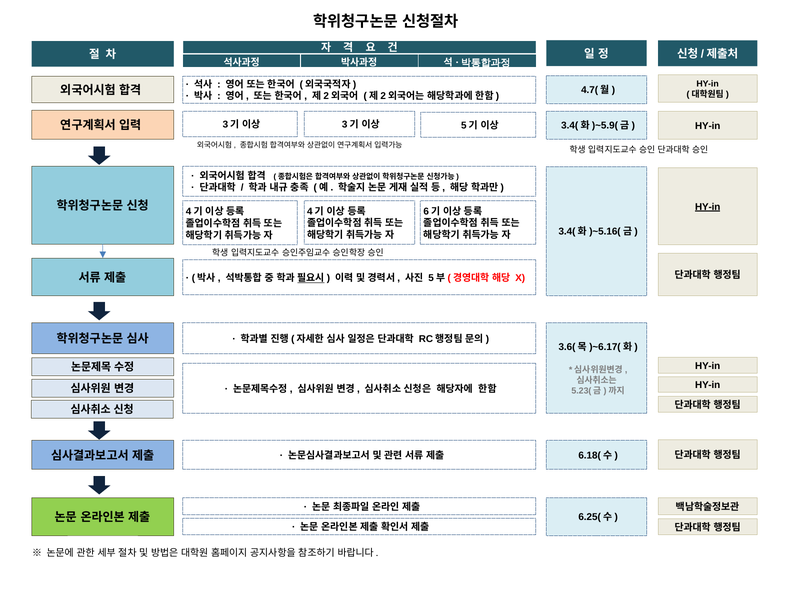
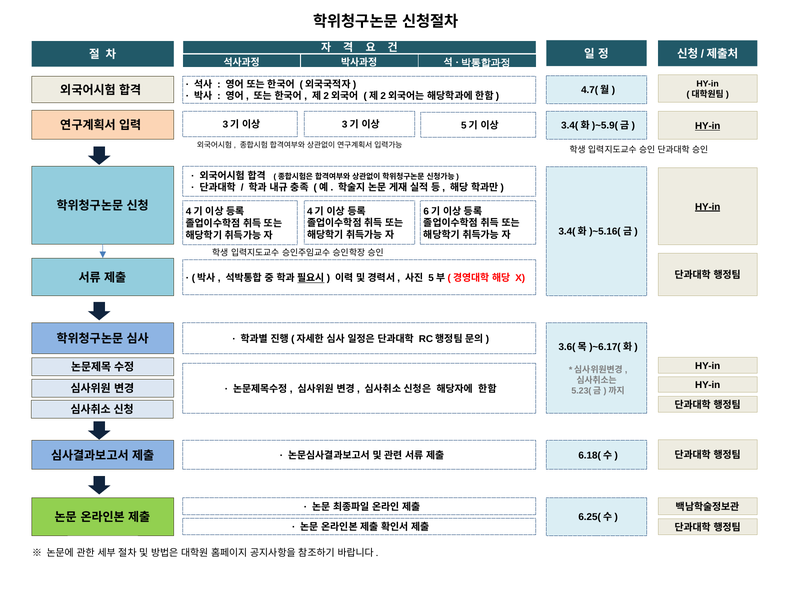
HY-in at (708, 126) underline: none -> present
